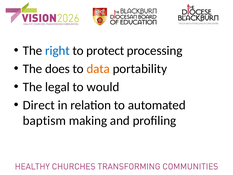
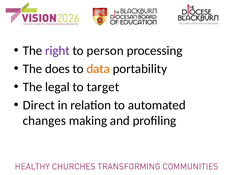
right colour: blue -> purple
protect: protect -> person
would: would -> target
baptism: baptism -> changes
